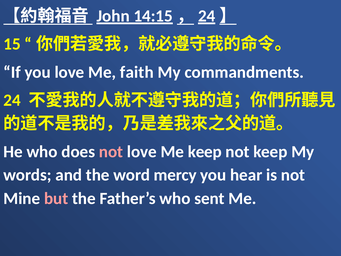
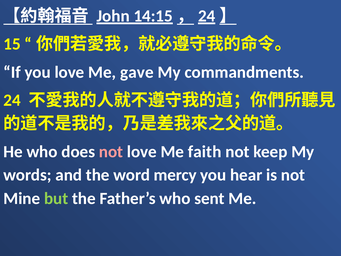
faith: faith -> gave
Me keep: keep -> faith
but colour: pink -> light green
